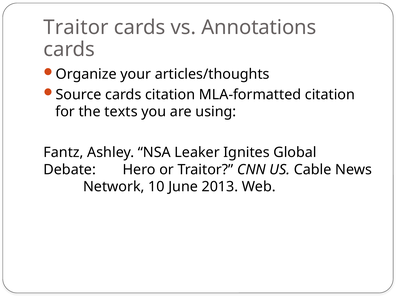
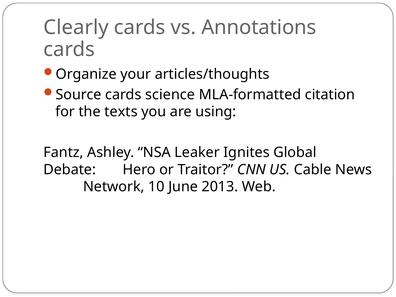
Traitor at (76, 27): Traitor -> Clearly
cards citation: citation -> science
